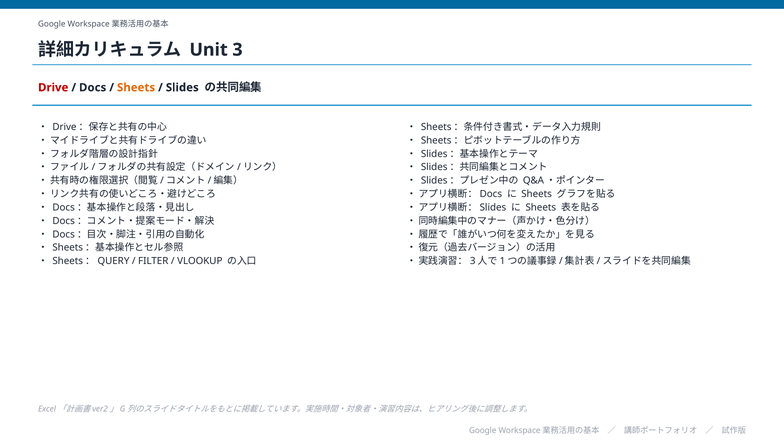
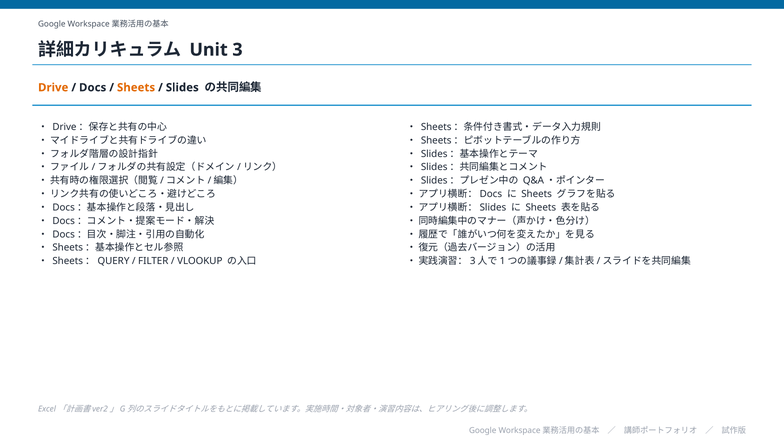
Drive colour: red -> orange
